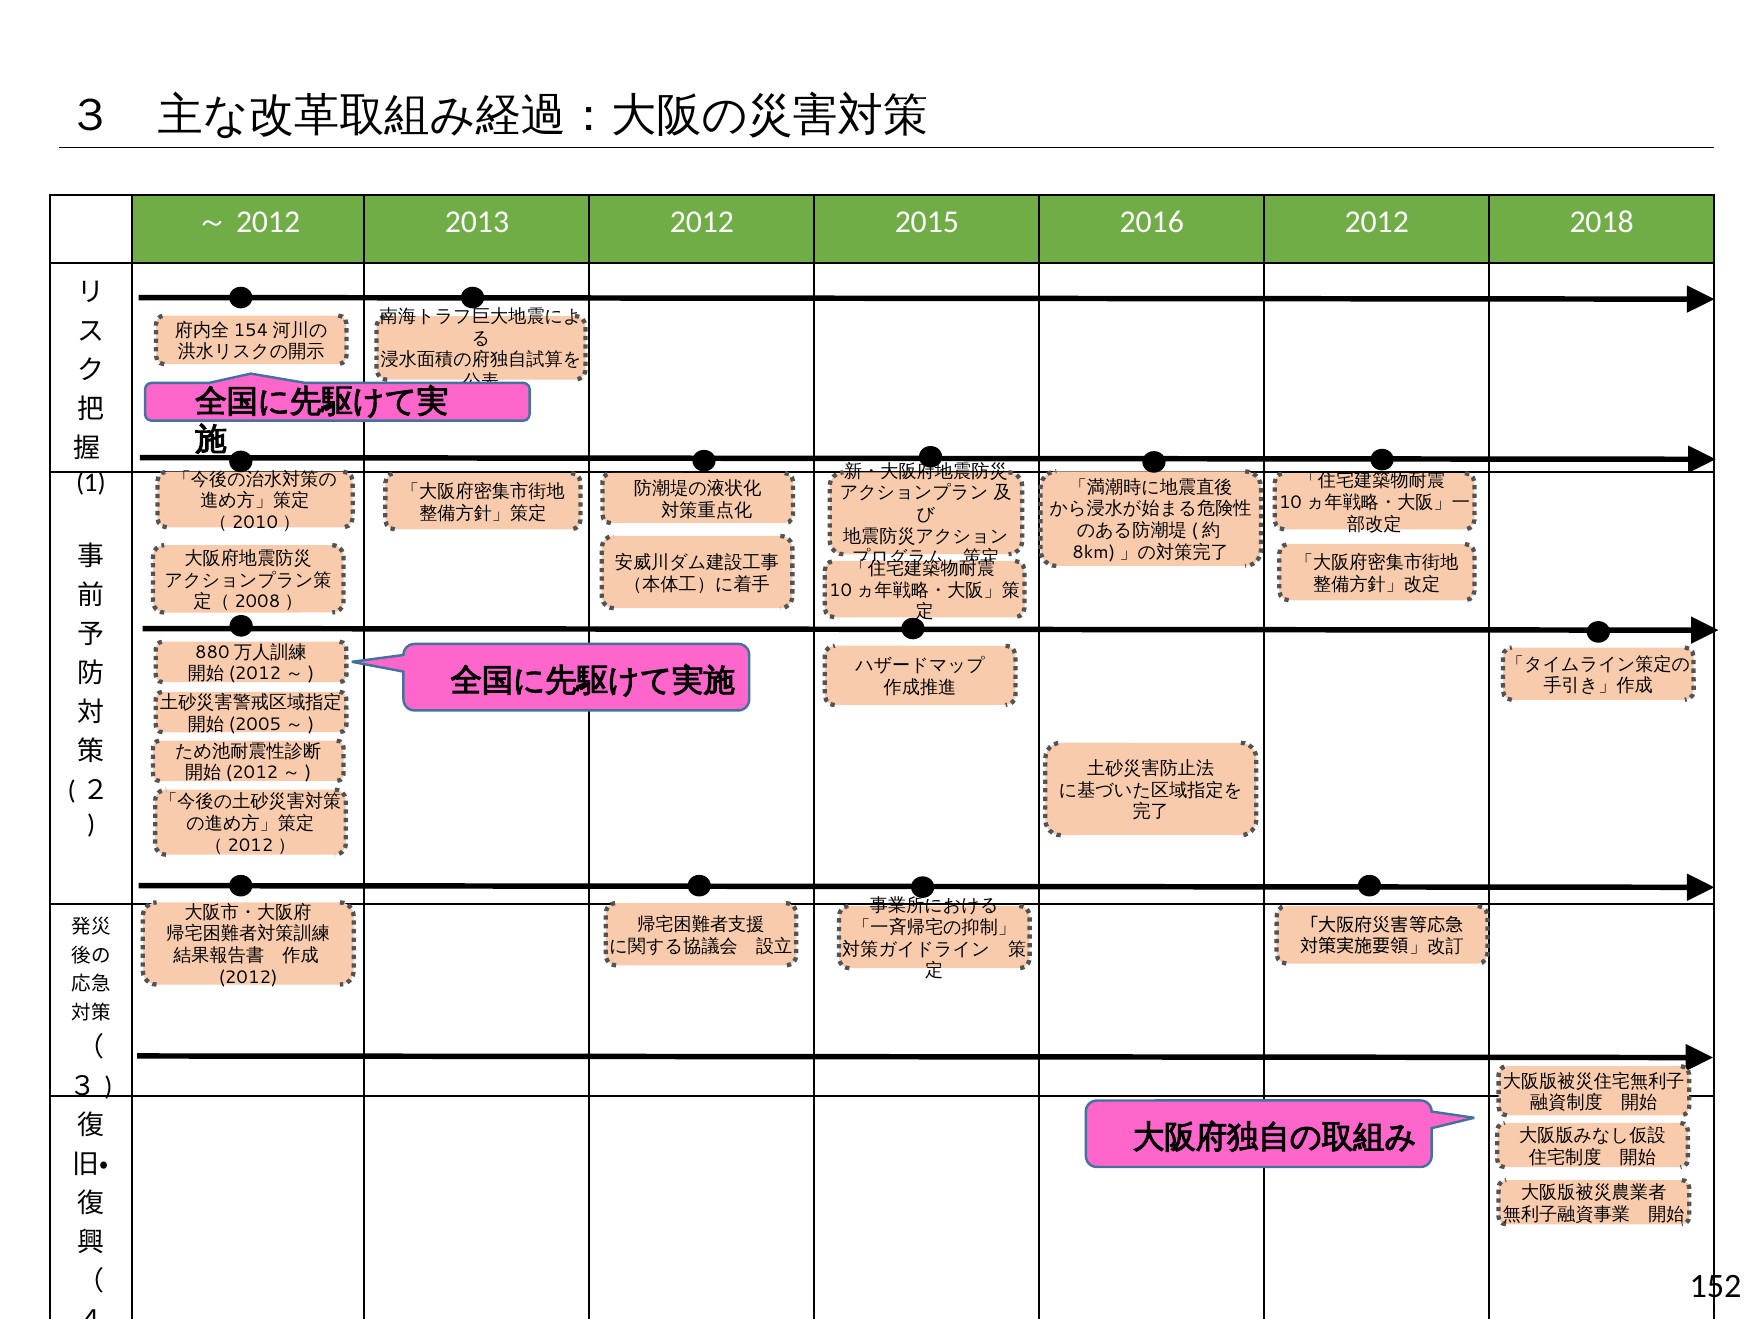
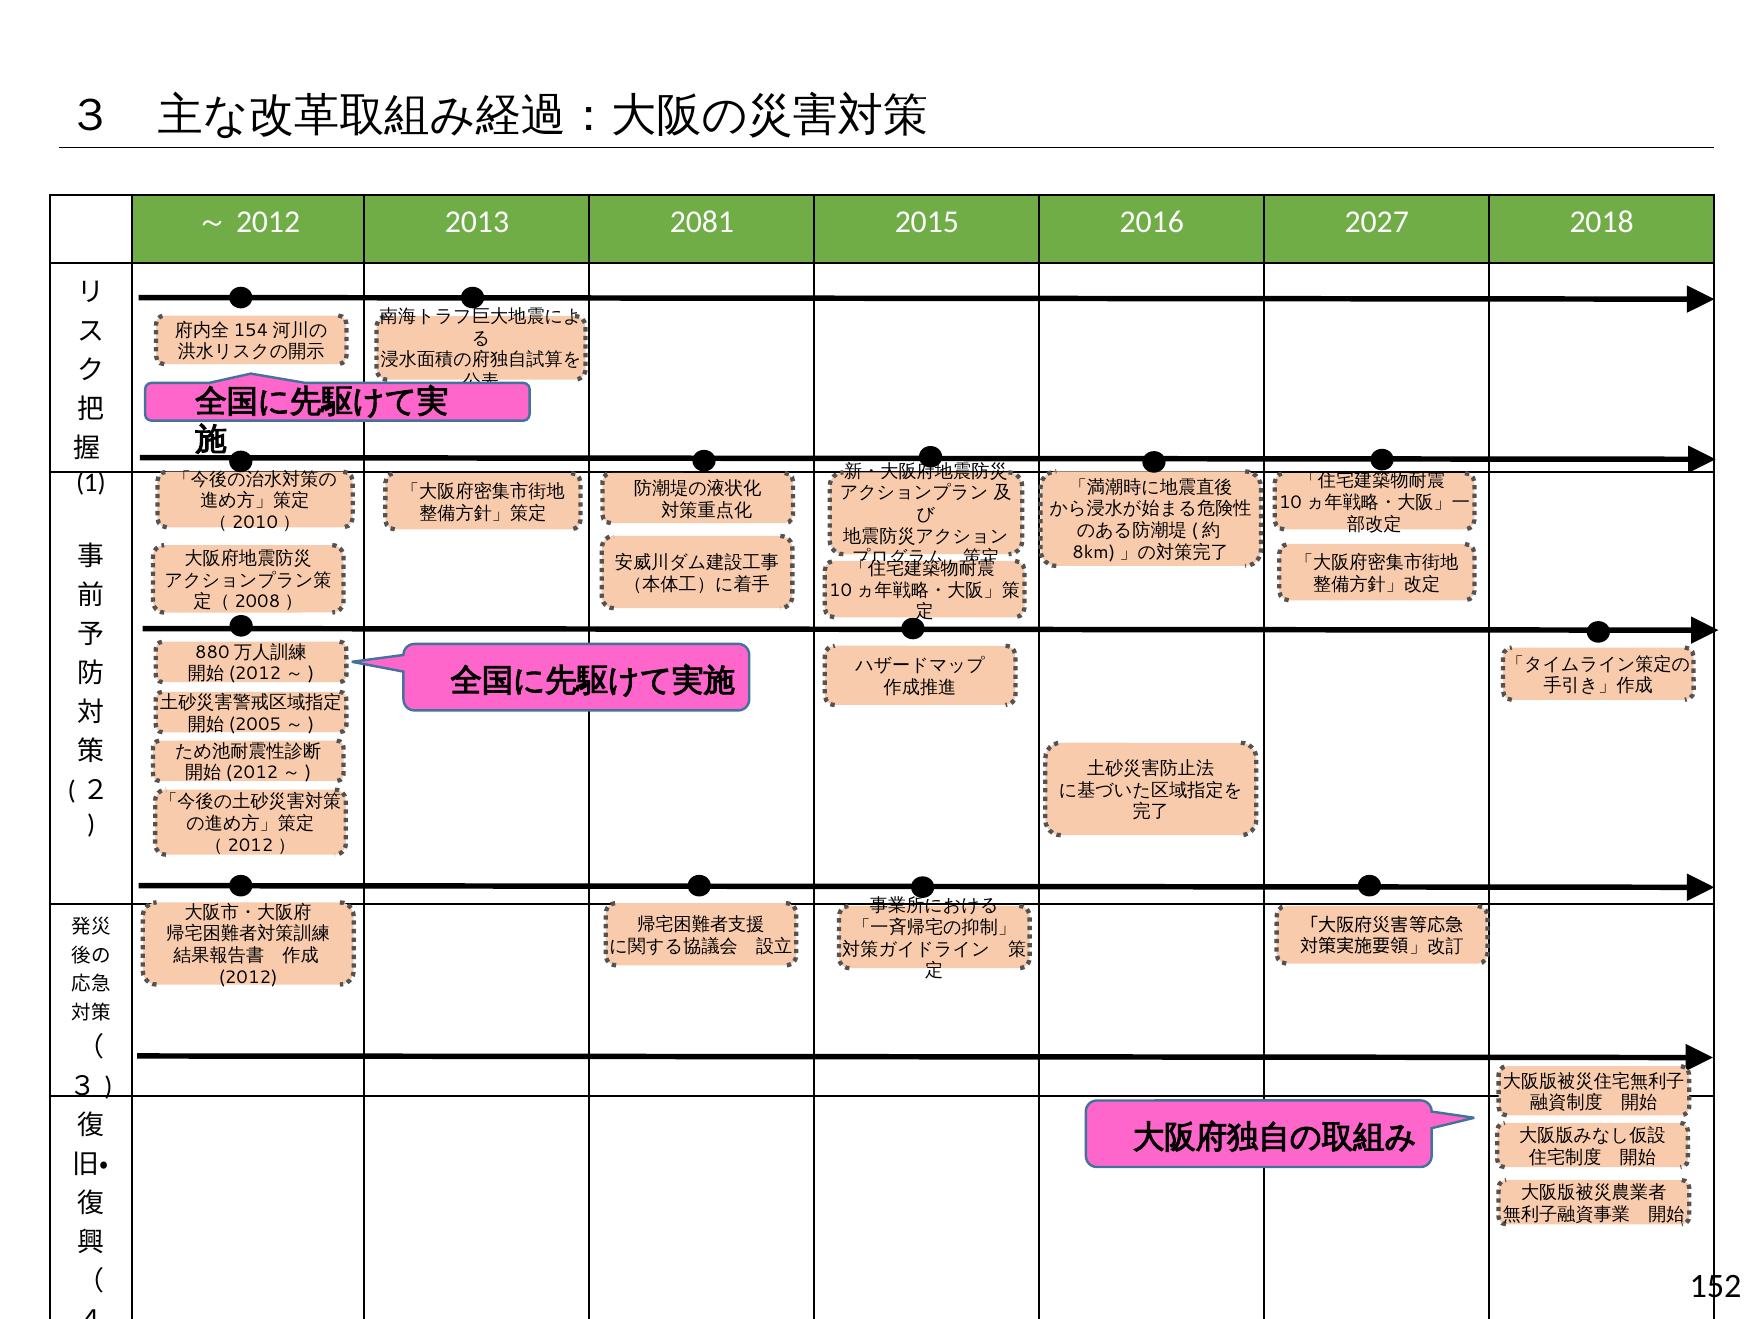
2013 2012: 2012 -> 2081
2016 2012: 2012 -> 2027
